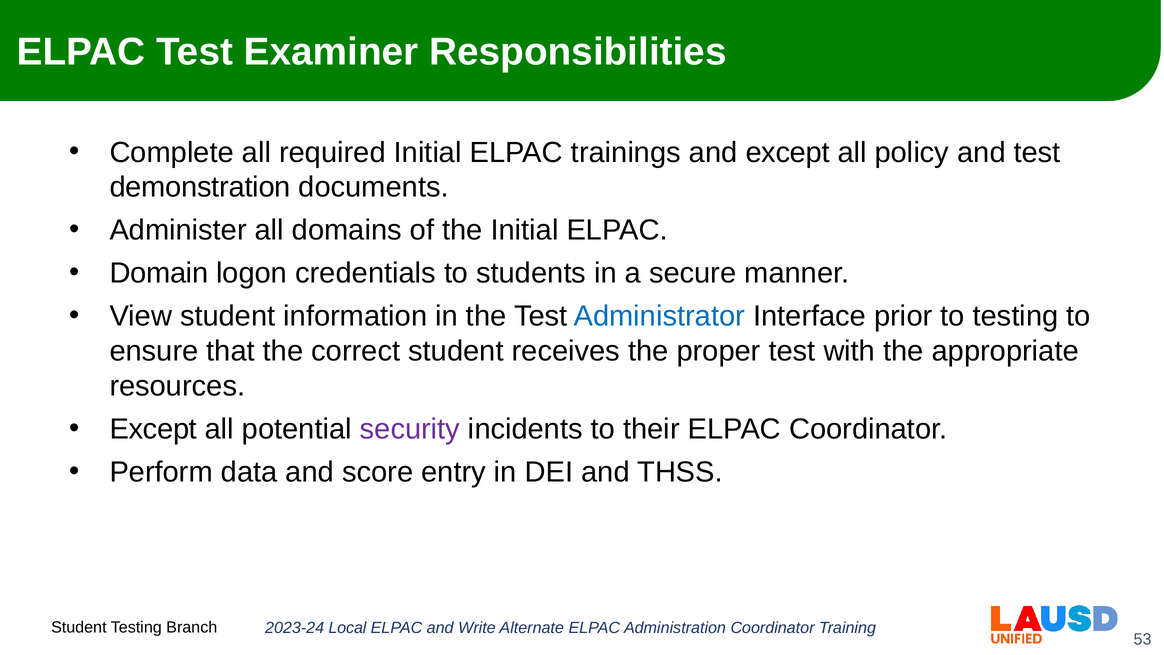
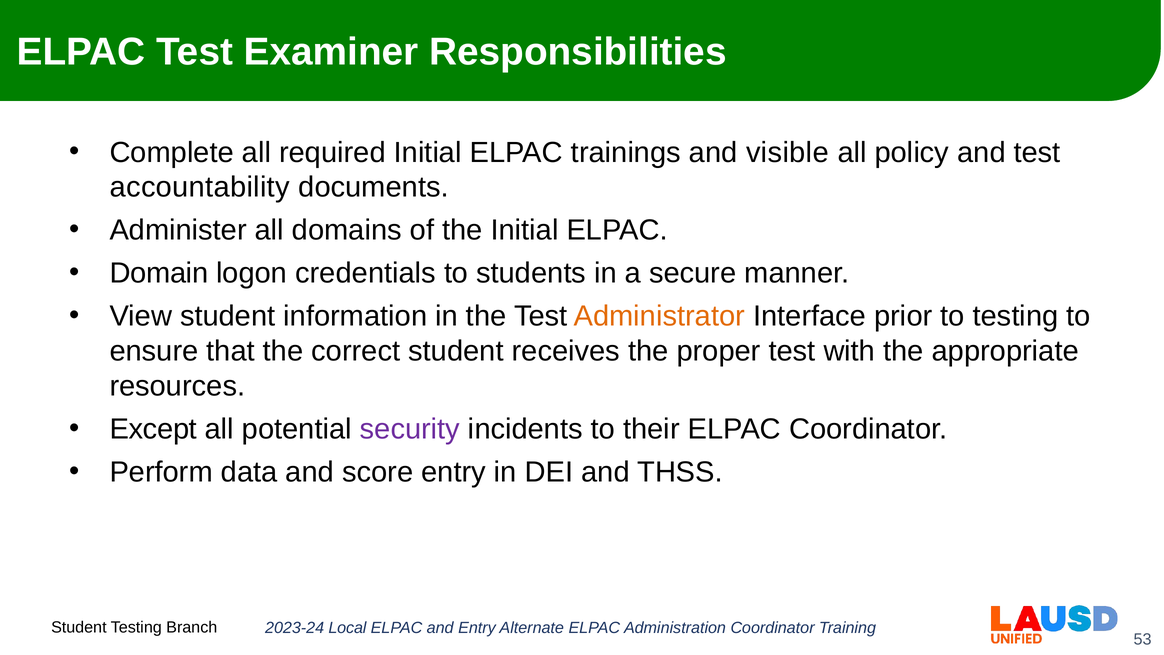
and except: except -> visible
demonstration: demonstration -> accountability
Administrator colour: blue -> orange
and Write: Write -> Entry
